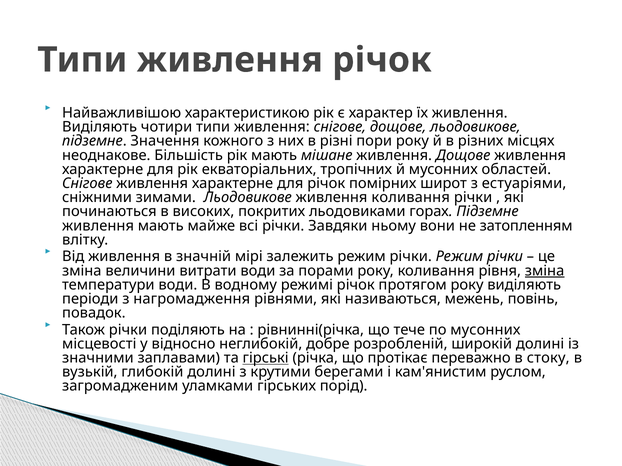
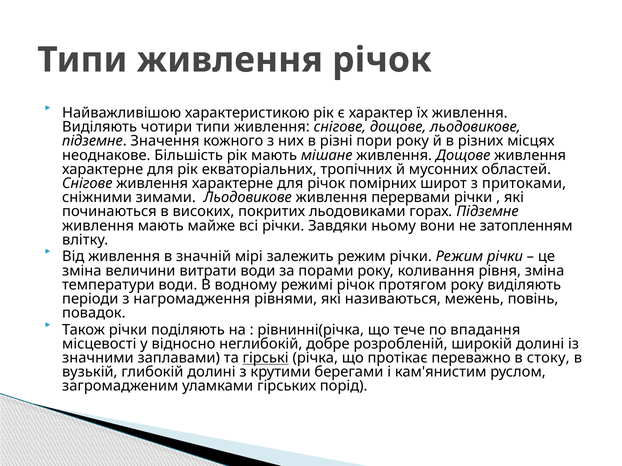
естуаріями: естуаріями -> притоками
живлення коливання: коливання -> перервами
зміна at (545, 271) underline: present -> none
по мусонних: мусонних -> впадання
